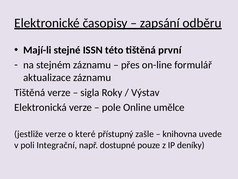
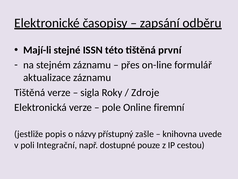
Výstav: Výstav -> Zdroje
umělce: umělce -> firemní
jestliže verze: verze -> popis
které: které -> názvy
deníky: deníky -> cestou
